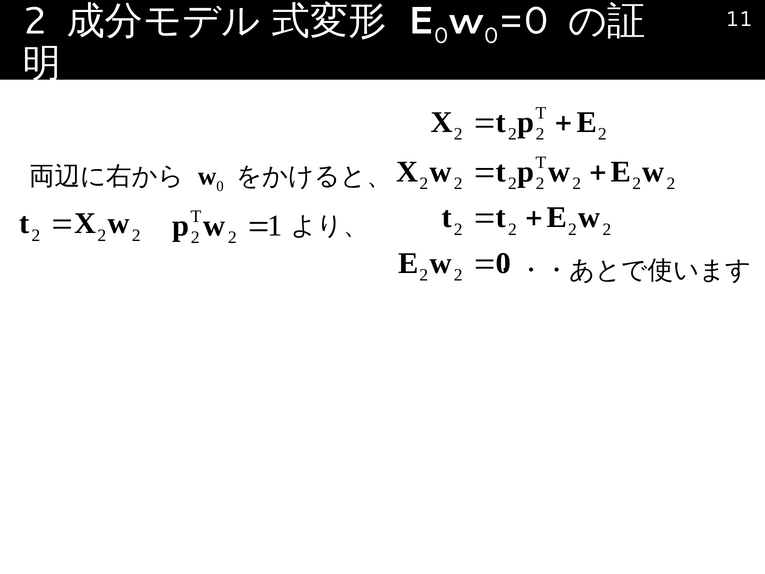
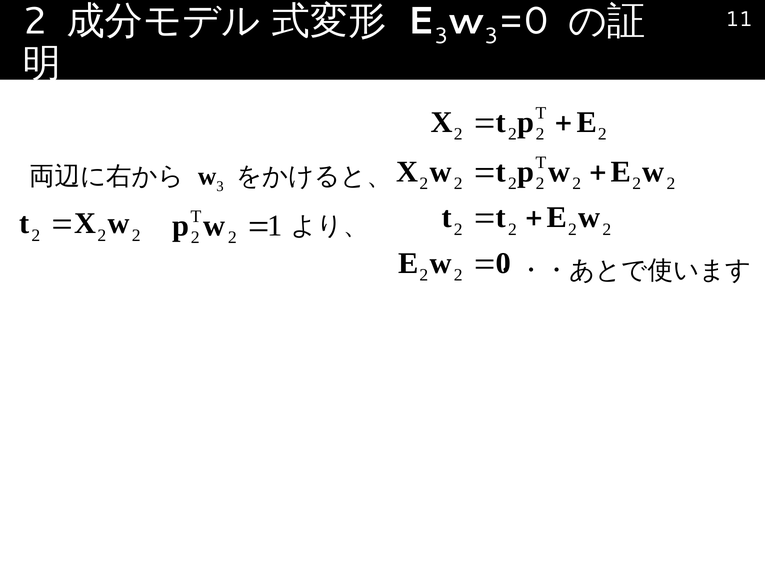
0 at (441, 36): 0 -> 3
0 at (491, 36): 0 -> 3
0 at (220, 186): 0 -> 3
